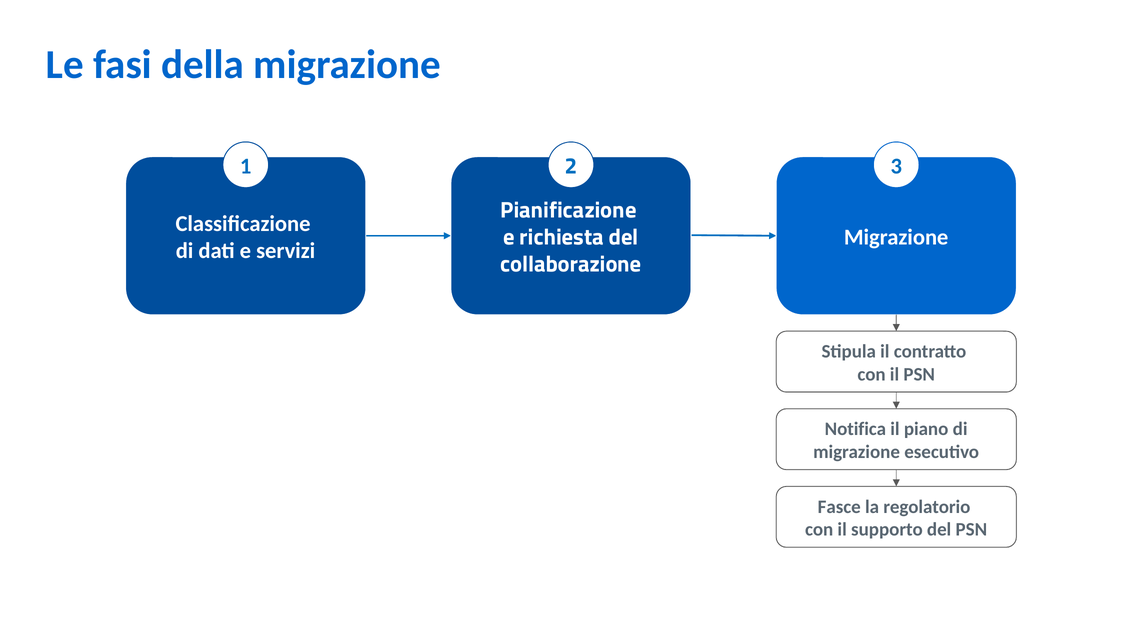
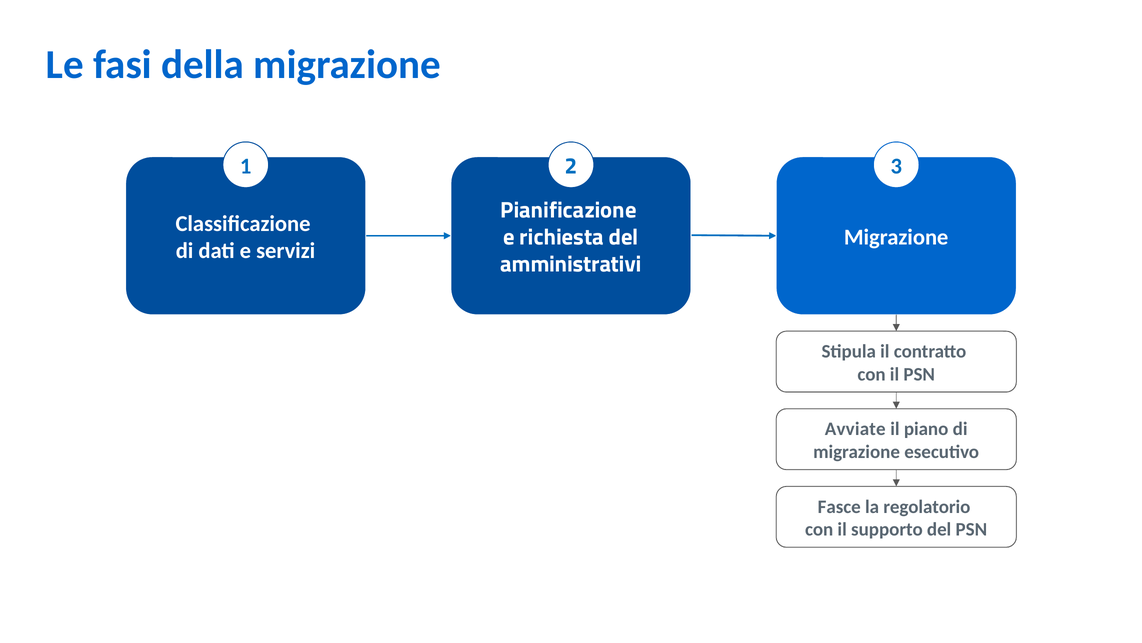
collaborazione: collaborazione -> amministrativi
Notifica: Notifica -> Avviate
